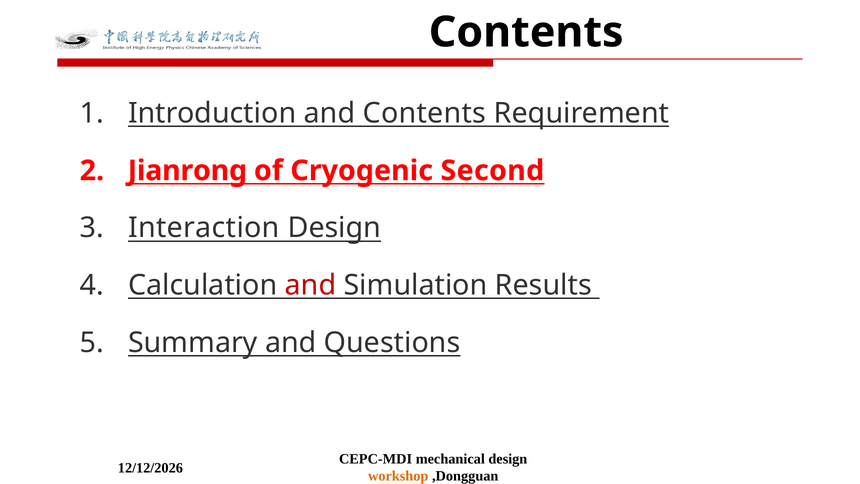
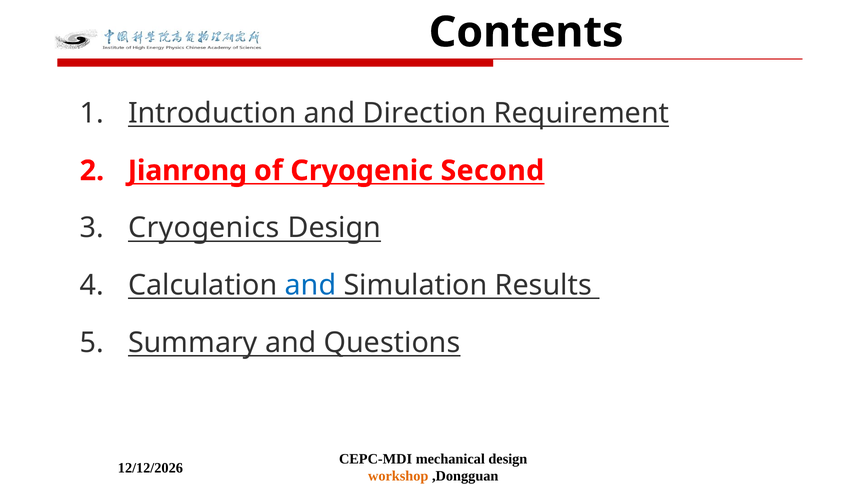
and Contents: Contents -> Direction
Interaction: Interaction -> Cryogenics
and at (311, 285) colour: red -> blue
